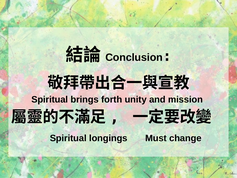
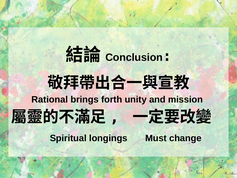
Spiritual at (50, 99): Spiritual -> Rational
